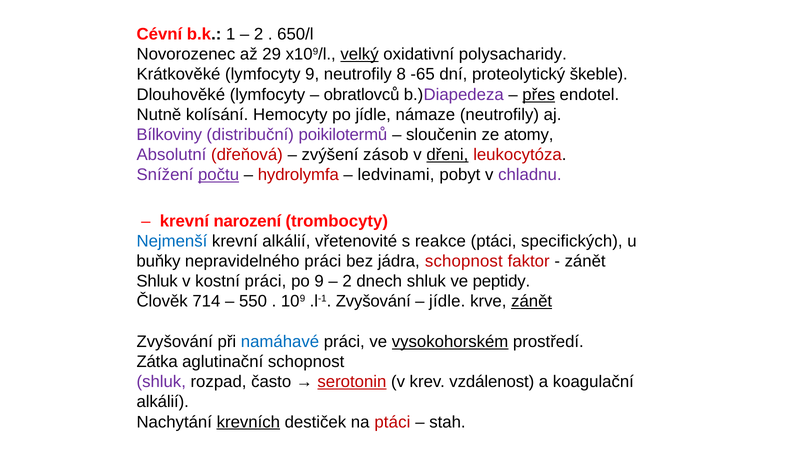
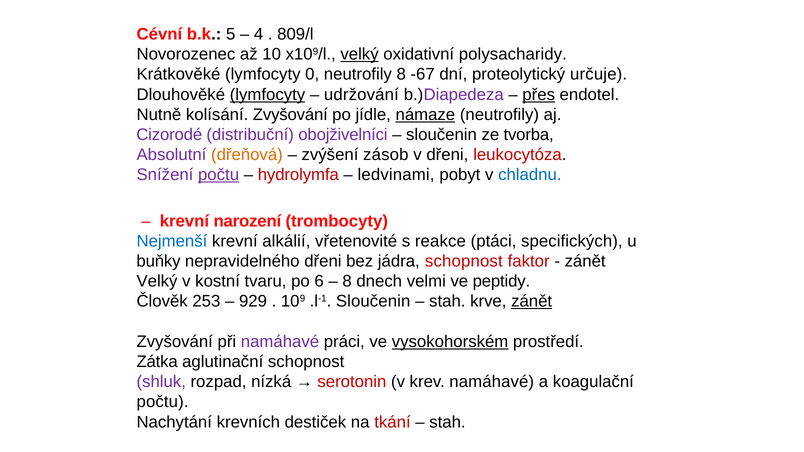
1: 1 -> 5
2 at (259, 34): 2 -> 4
650/l: 650/l -> 809/l
29: 29 -> 10
lymfocyty 9: 9 -> 0
-65: -65 -> -67
škeble: škeble -> určuje
lymfocyty at (267, 95) underline: none -> present
obratlovců: obratlovců -> udržování
kolísání Hemocyty: Hemocyty -> Zvyšování
námaze underline: none -> present
Bílkoviny: Bílkoviny -> Cizorodé
poikilotermů: poikilotermů -> obojživelníci
atomy: atomy -> tvorba
dřeňová colour: red -> orange
dřeni at (447, 155) underline: present -> none
chladnu colour: purple -> blue
nepravidelného práci: práci -> dřeni
Shluk at (157, 281): Shluk -> Velký
kostní práci: práci -> tvaru
po 9: 9 -> 6
2 at (347, 281): 2 -> 8
dnech shluk: shluk -> velmi
714: 714 -> 253
550: 550 -> 929
.l-1 Zvyšování: Zvyšování -> Sloučenin
jídle at (447, 302): jídle -> stah
namáhavé at (280, 342) colour: blue -> purple
často: často -> nízká
serotonin underline: present -> none
krev vzdálenost: vzdálenost -> namáhavé
alkálií at (163, 402): alkálií -> počtu
krevních underline: present -> none
na ptáci: ptáci -> tkání
